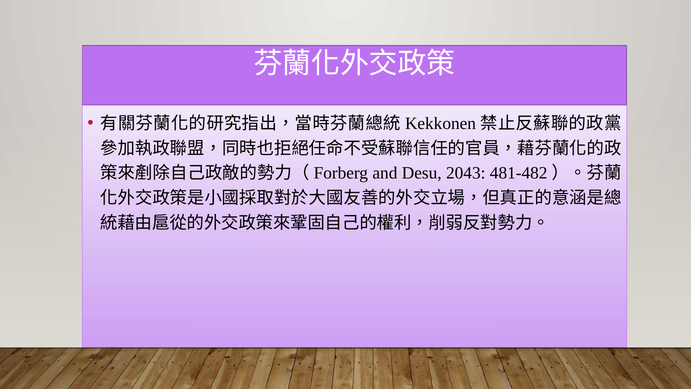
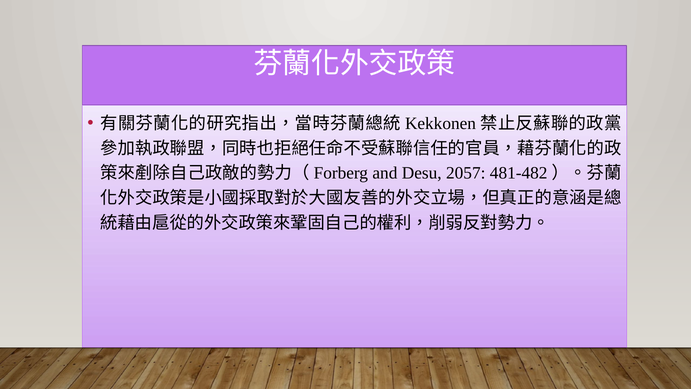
2043: 2043 -> 2057
